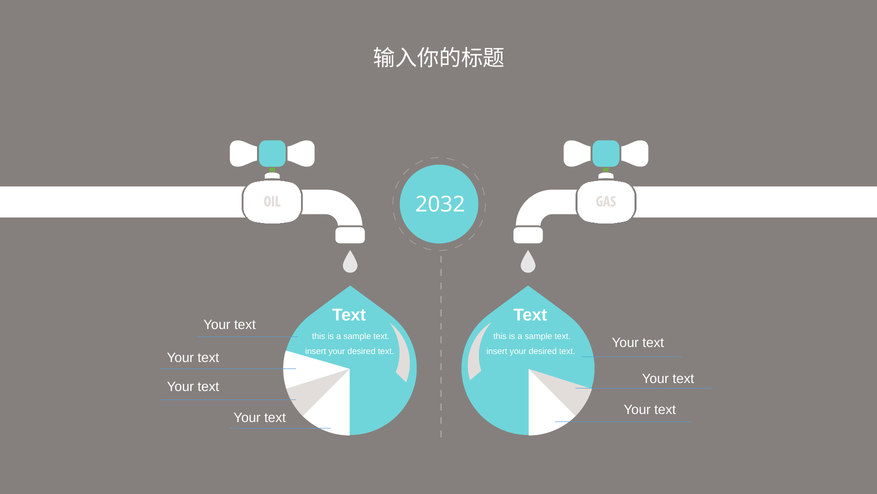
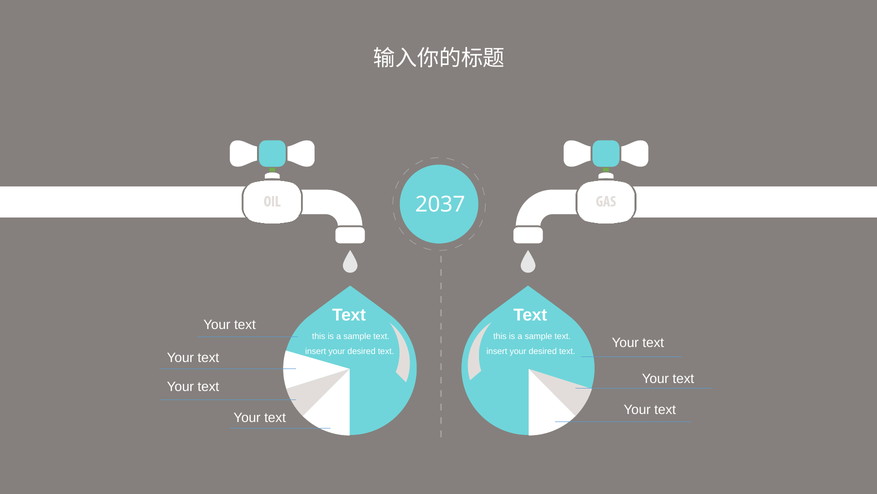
2032: 2032 -> 2037
